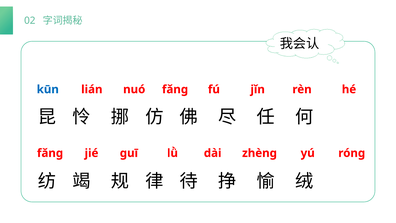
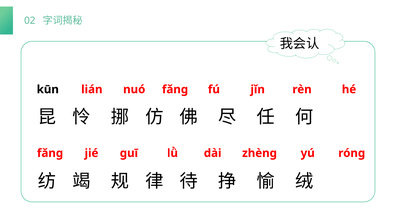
kūn colour: blue -> black
